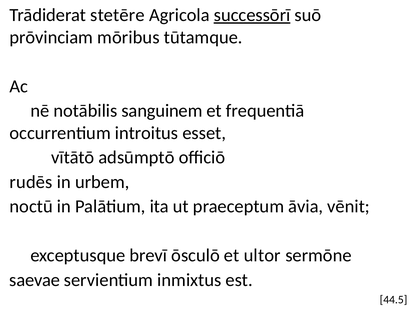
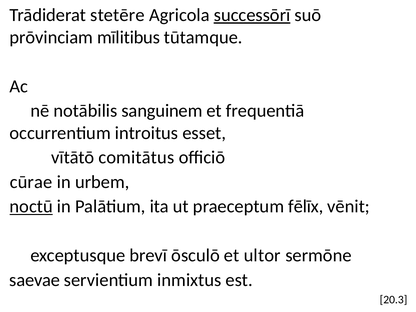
mōribus: mōribus -> mīlitibus
adsūmptō: adsūmptō -> comitātus
rudēs: rudēs -> cūrae
noctū underline: none -> present
āvia: āvia -> fēlīx
44.5: 44.5 -> 20.3
